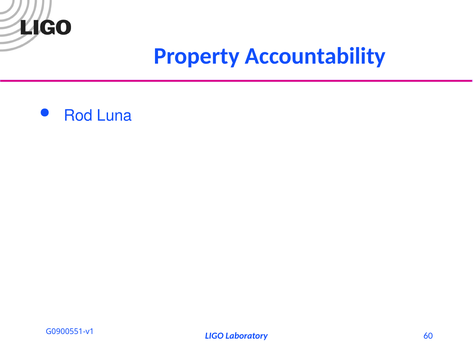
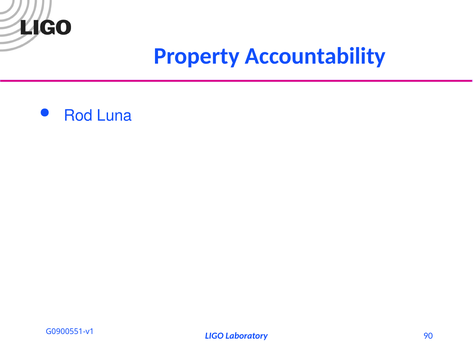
60: 60 -> 90
